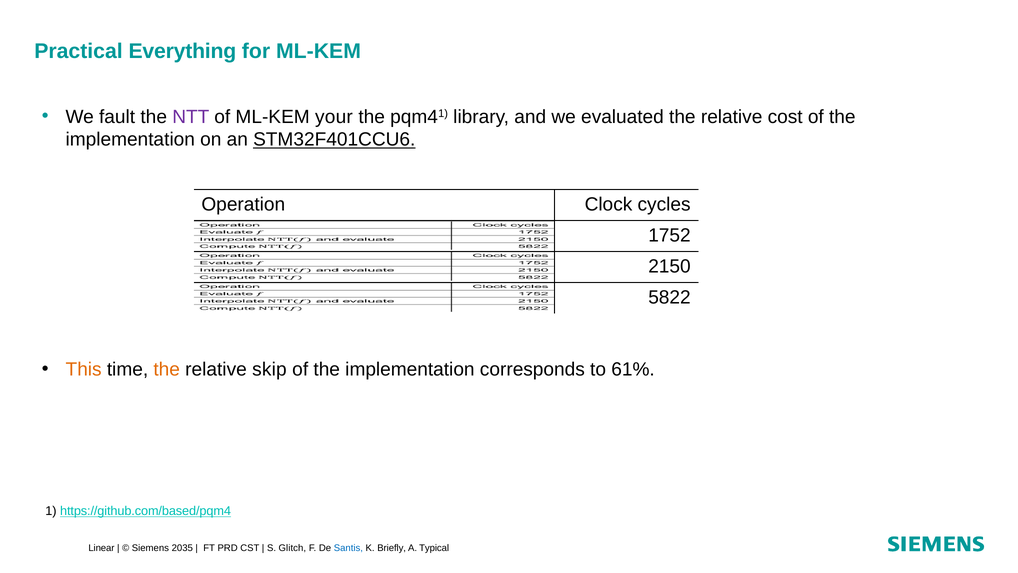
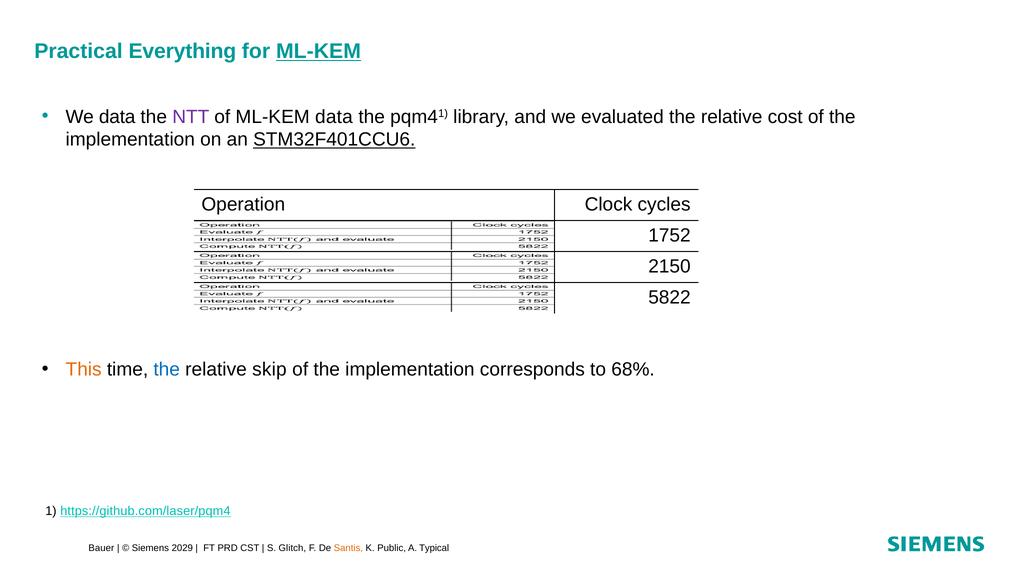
ML-KEM at (318, 51) underline: none -> present
We fault: fault -> data
ML-KEM your: your -> data
the at (167, 369) colour: orange -> blue
61%: 61% -> 68%
https://github.com/based/pqm4: https://github.com/based/pqm4 -> https://github.com/laser/pqm4
Linear: Linear -> Bauer
2035: 2035 -> 2029
Santis colour: blue -> orange
Briefly: Briefly -> Public
